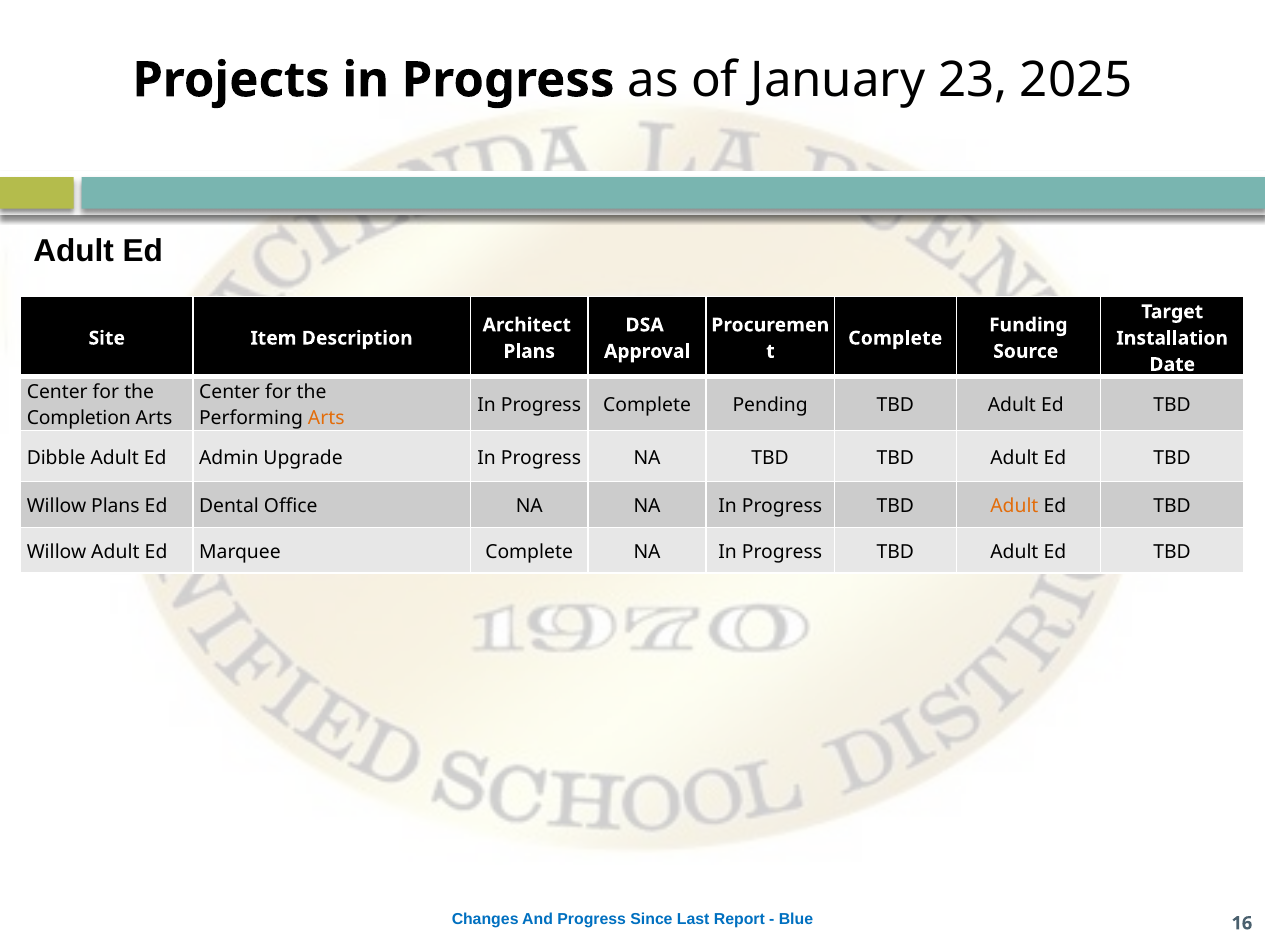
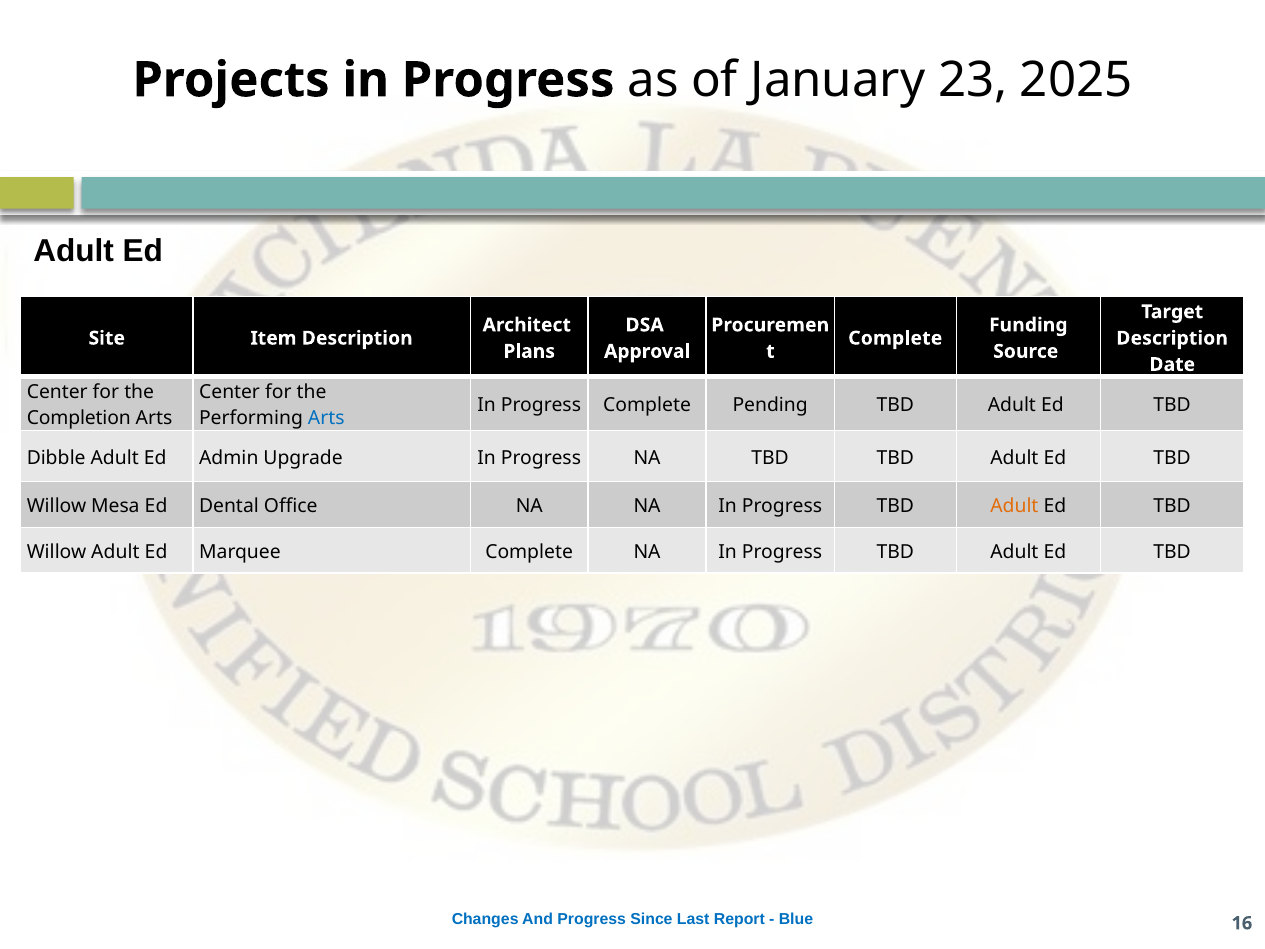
Installation at (1172, 338): Installation -> Description
Arts at (326, 418) colour: orange -> blue
Willow Plans: Plans -> Mesa
